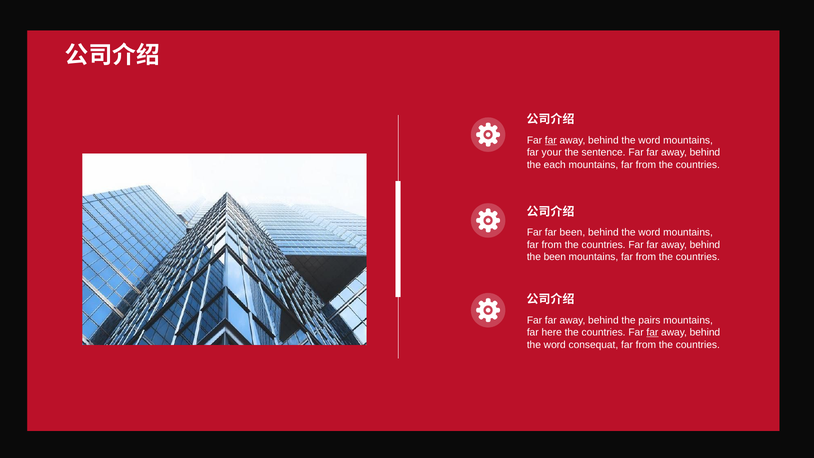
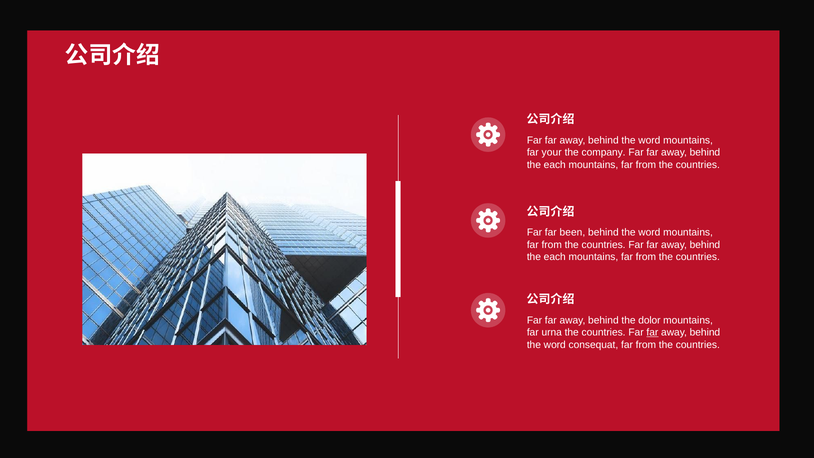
far at (551, 140) underline: present -> none
sentence: sentence -> company
been at (555, 257): been -> each
pairs: pairs -> dolor
here: here -> urna
